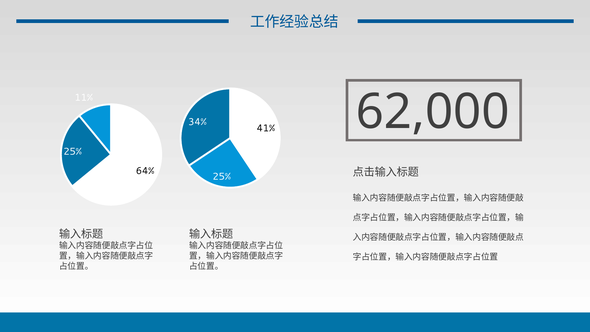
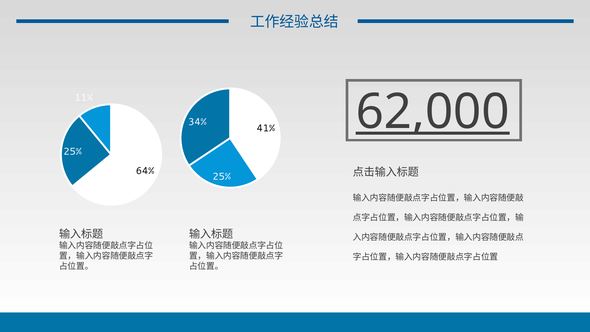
62,000 underline: none -> present
